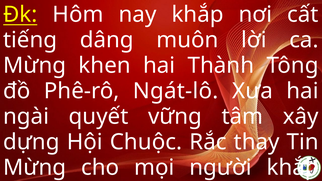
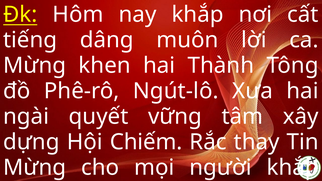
Ngát-lô: Ngát-lô -> Ngút-lô
Chuộc: Chuộc -> Chiếm
